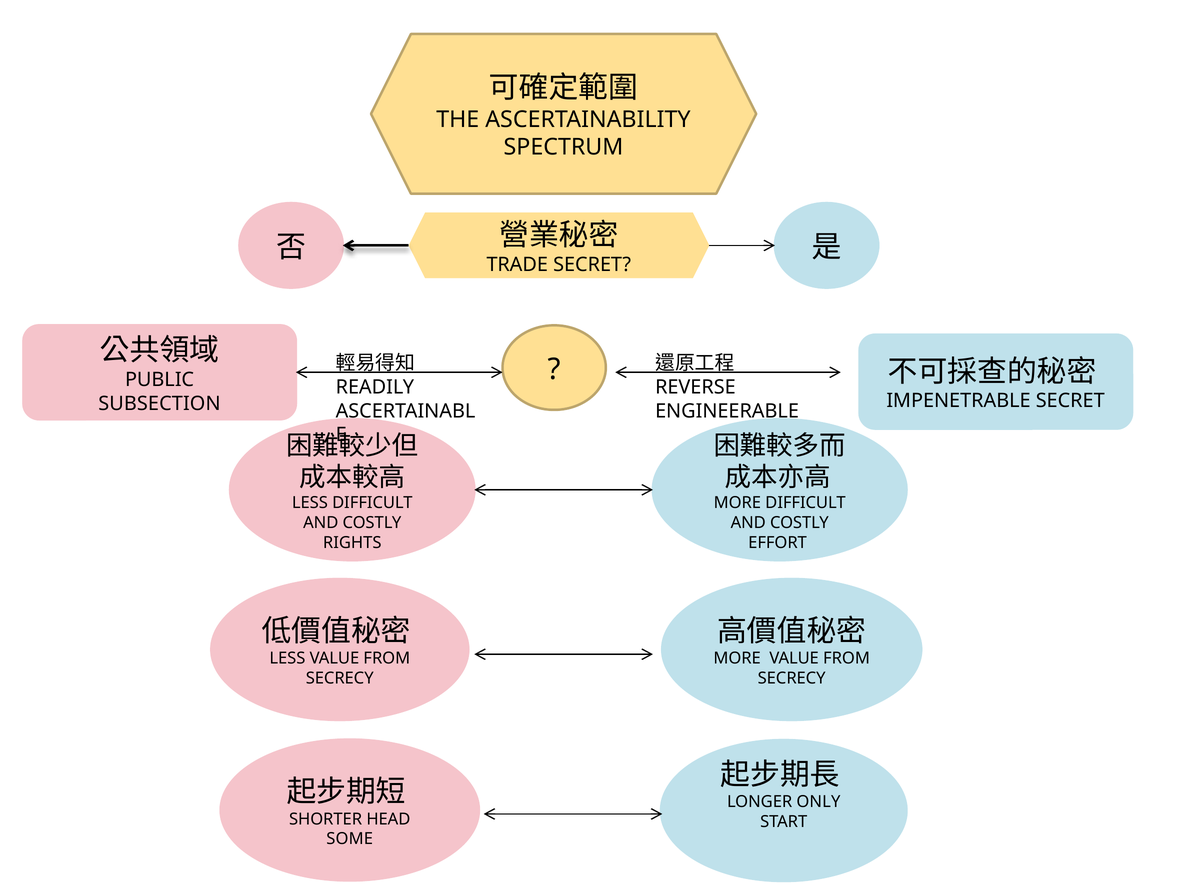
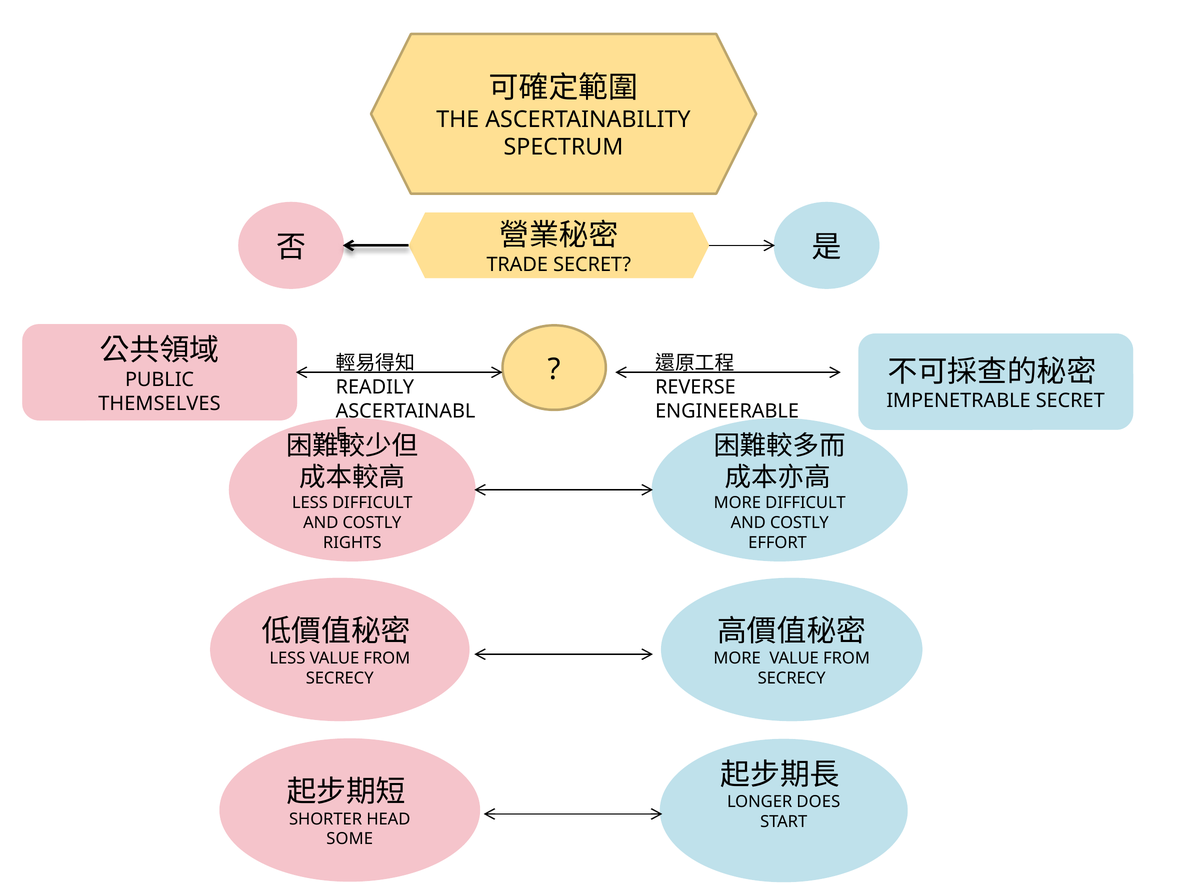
SUBSECTION: SUBSECTION -> THEMSELVES
ONLY: ONLY -> DOES
